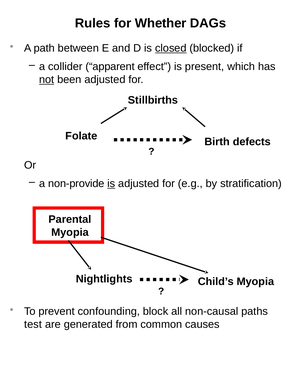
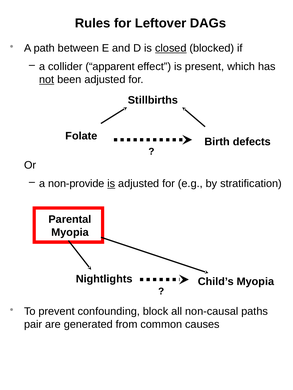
Whether: Whether -> Leftover
test: test -> pair
